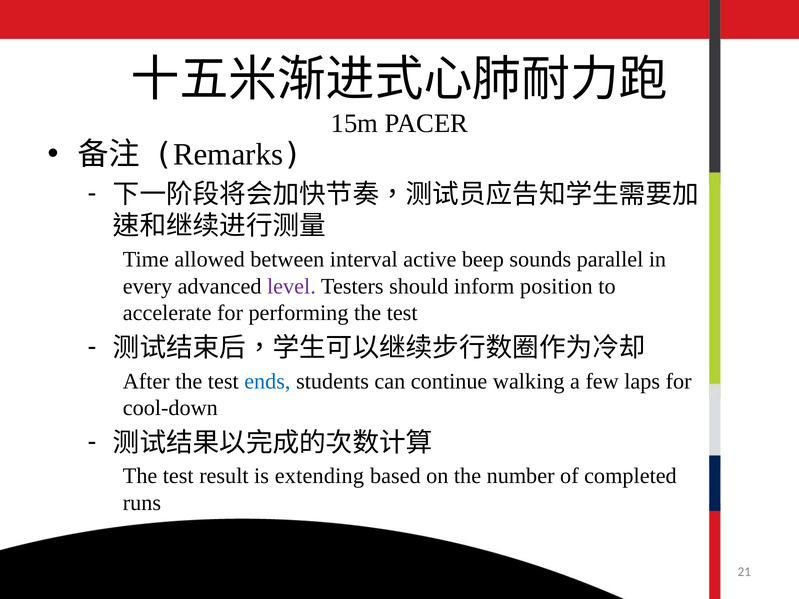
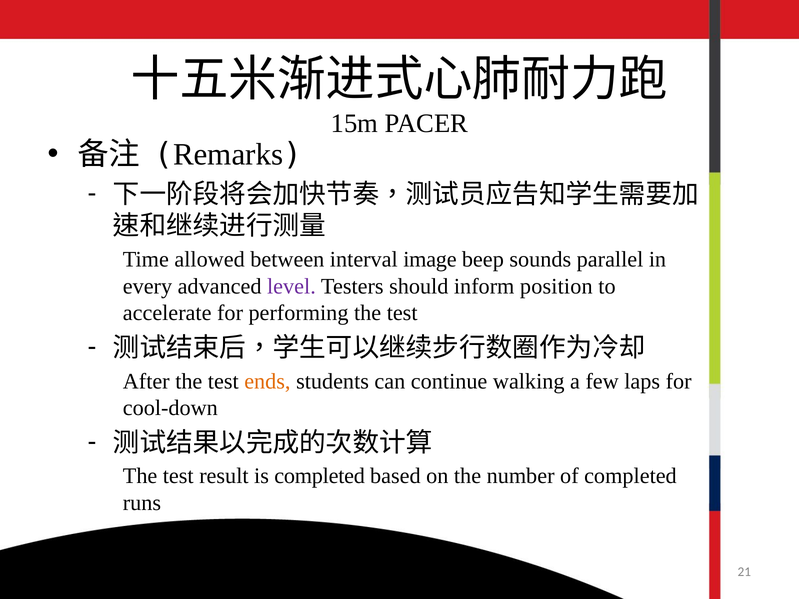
active: active -> image
ends colour: blue -> orange
is extending: extending -> completed
